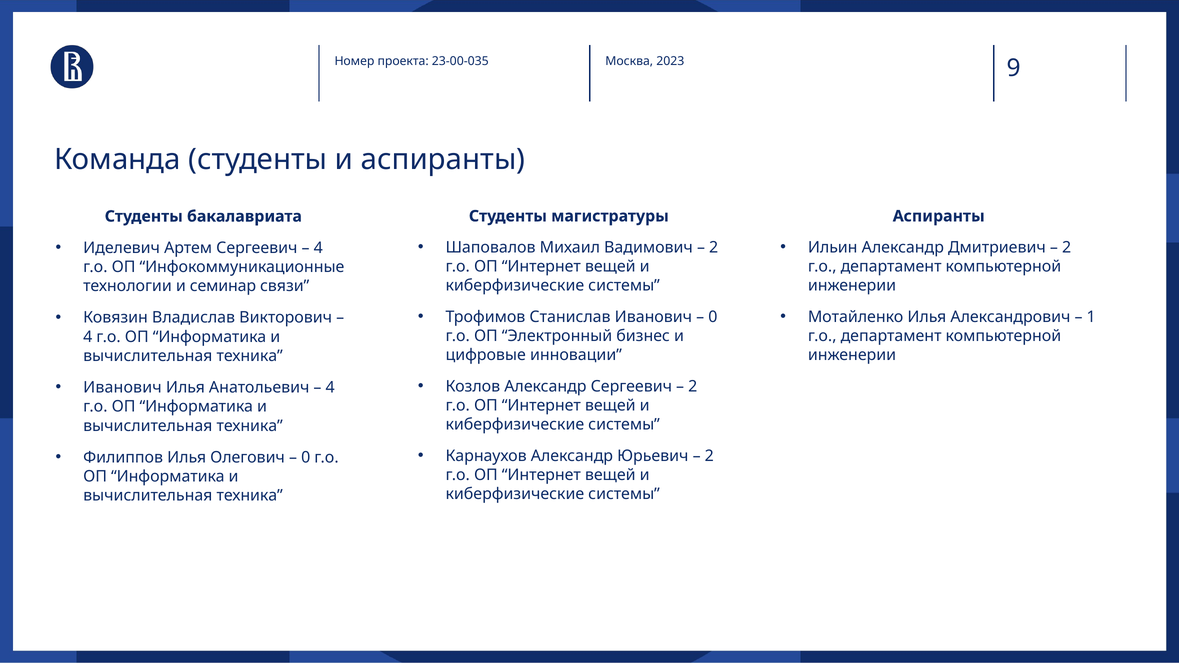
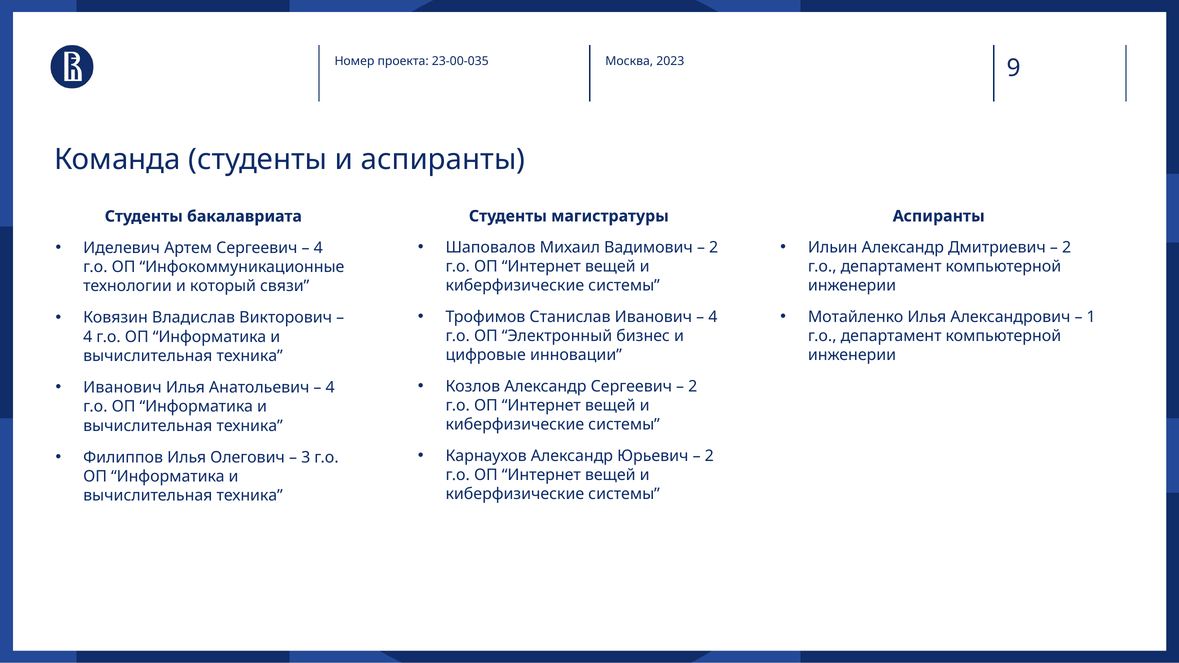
семинар: семинар -> который
0 at (713, 317): 0 -> 4
0 at (306, 457): 0 -> 3
